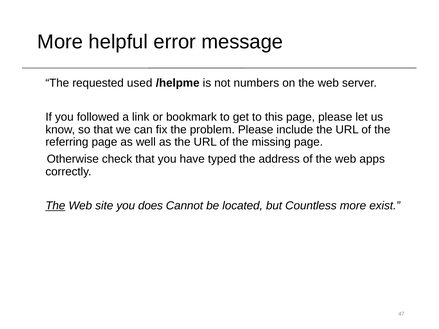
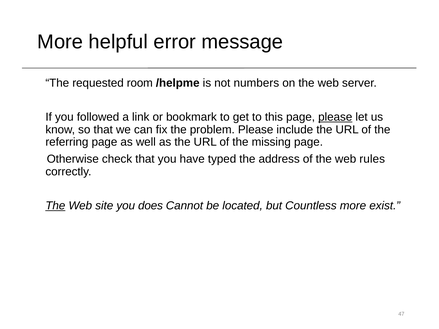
used: used -> room
please at (335, 117) underline: none -> present
apps: apps -> rules
